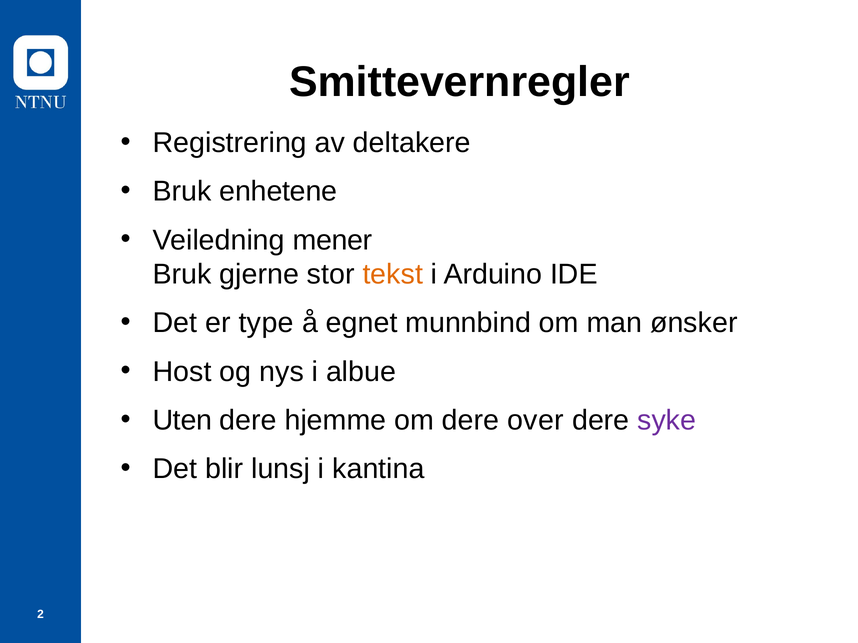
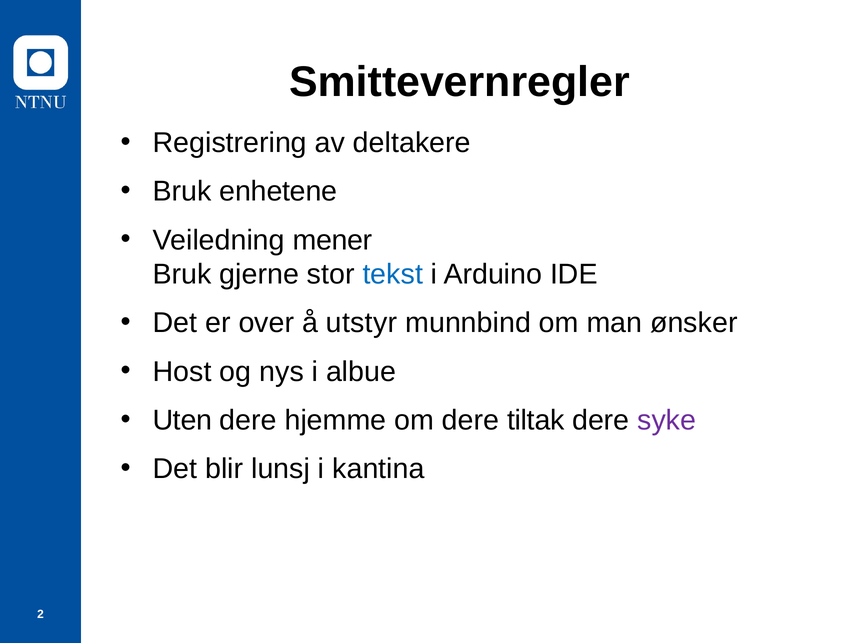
tekst colour: orange -> blue
type: type -> over
egnet: egnet -> utstyr
over: over -> tiltak
